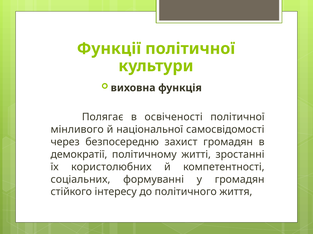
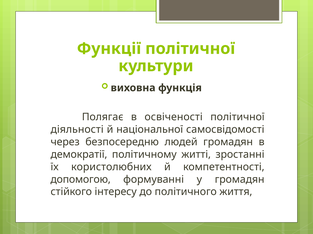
мінливого: мінливого -> діяльності
захист: захист -> людей
соціальних: соціальних -> допомогою
